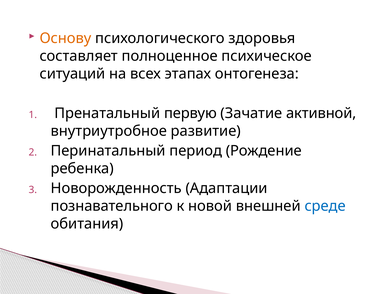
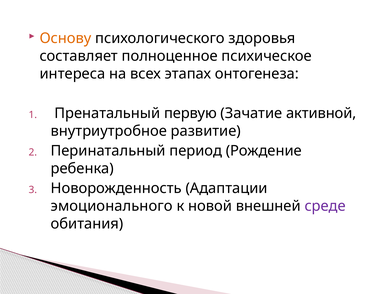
ситуаций: ситуаций -> интереса
познавательного: познавательного -> эмоционального
среде colour: blue -> purple
